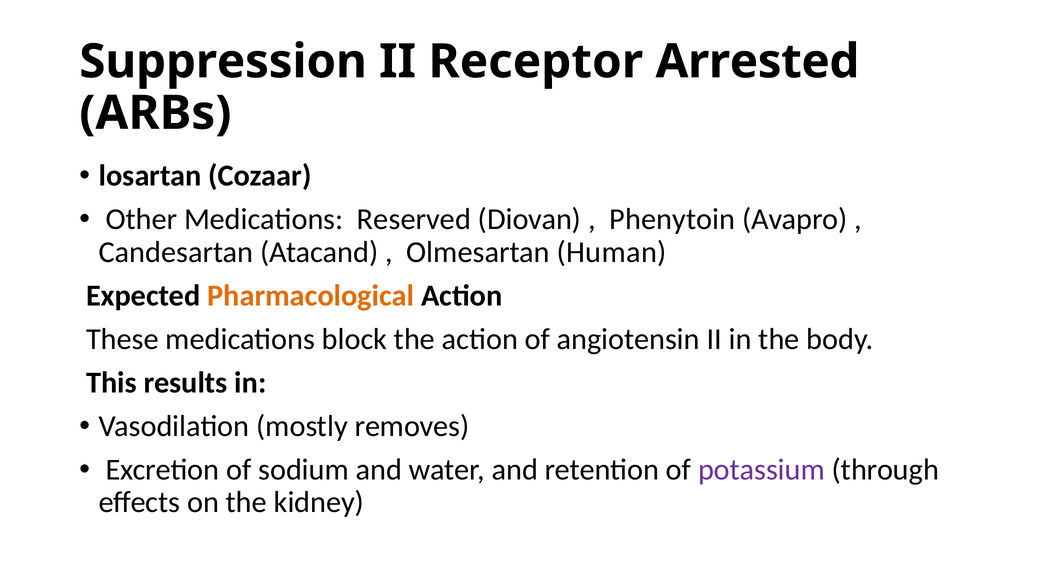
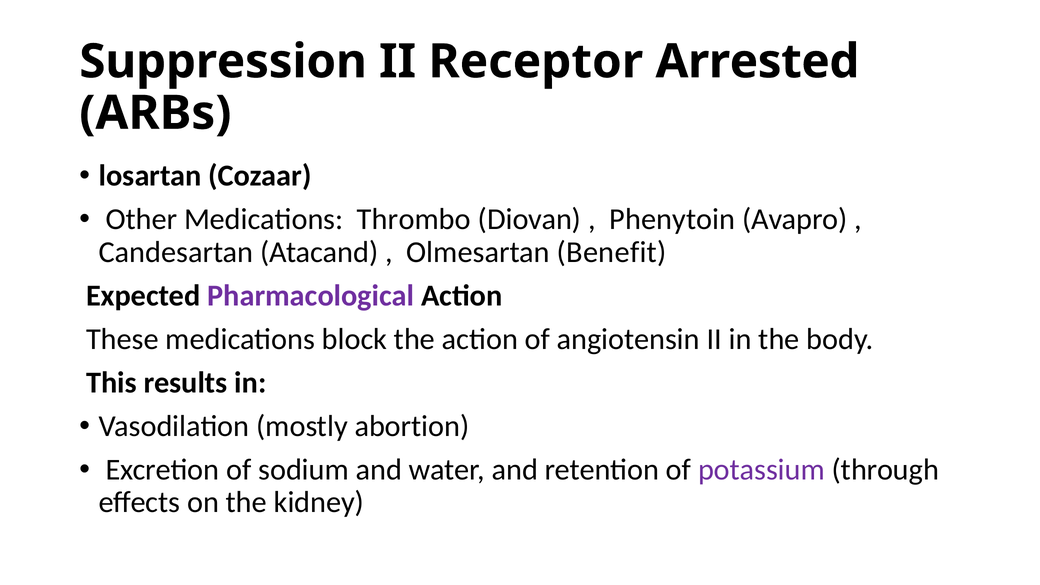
Reserved: Reserved -> Thrombo
Human: Human -> Benefit
Pharmacological colour: orange -> purple
removes: removes -> abortion
